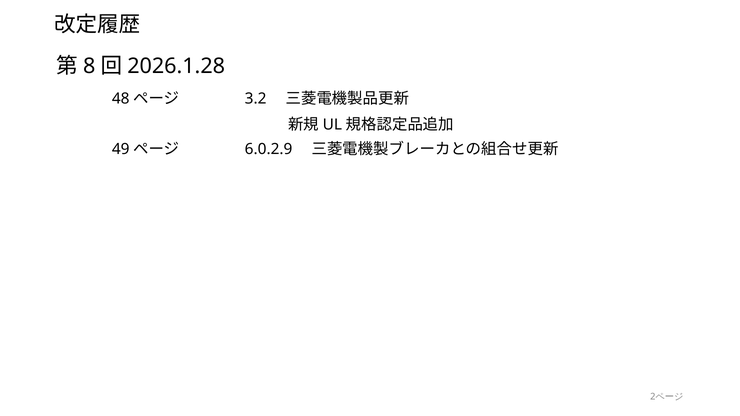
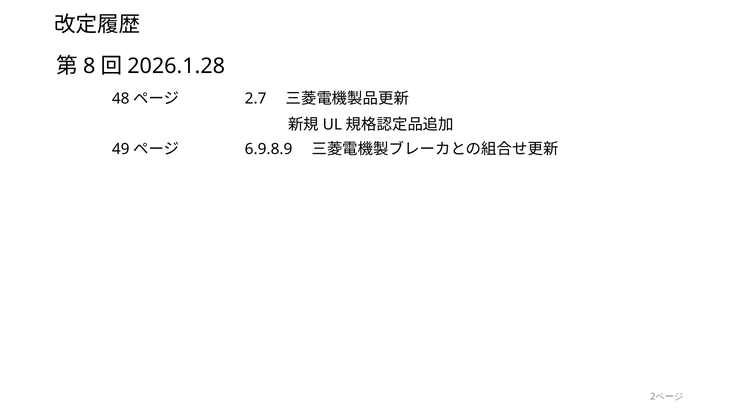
3.2: 3.2 -> 2.7
6.0.2.9: 6.0.2.9 -> 6.9.8.9
